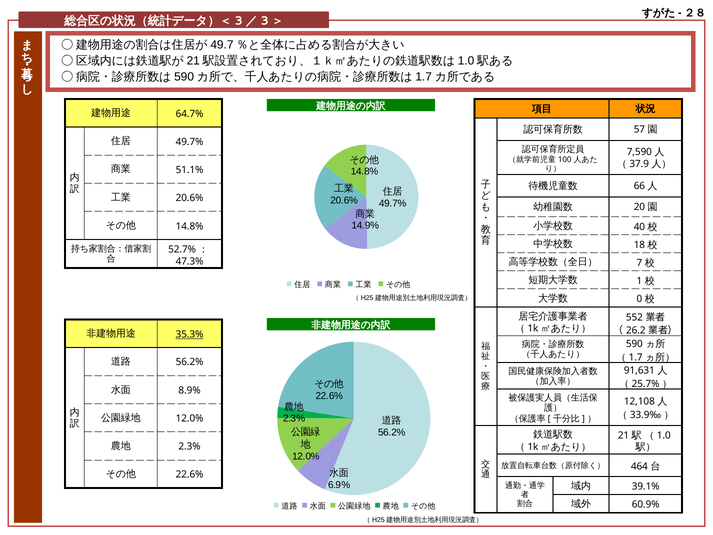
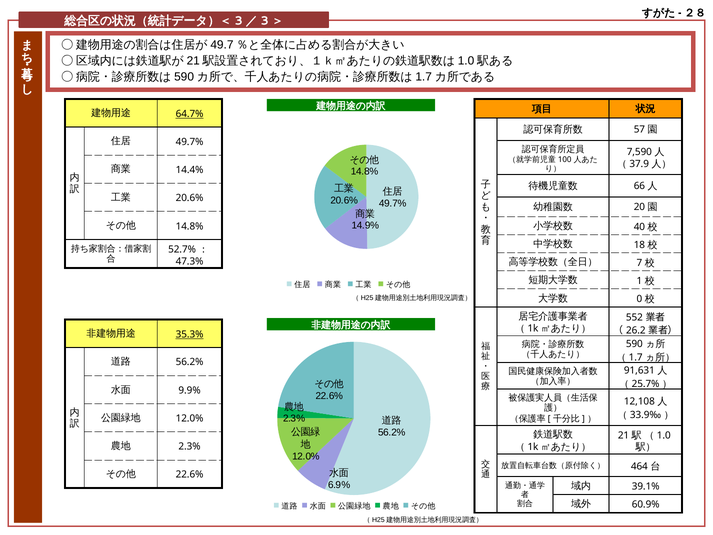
64.7% underline: none -> present
51.1%: 51.1% -> 14.4%
8.9%: 8.9% -> 9.9%
